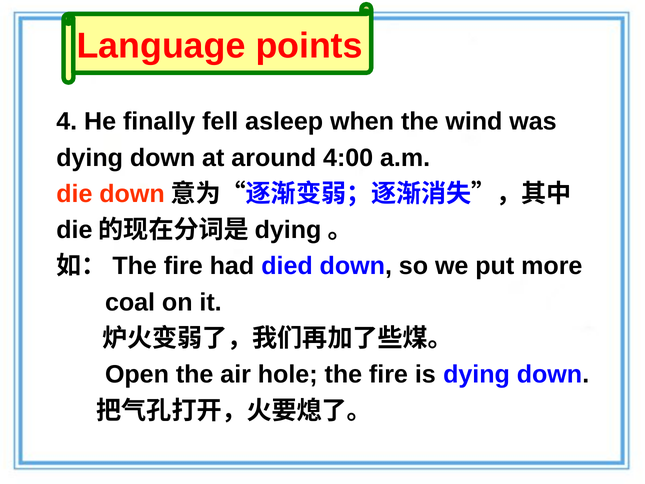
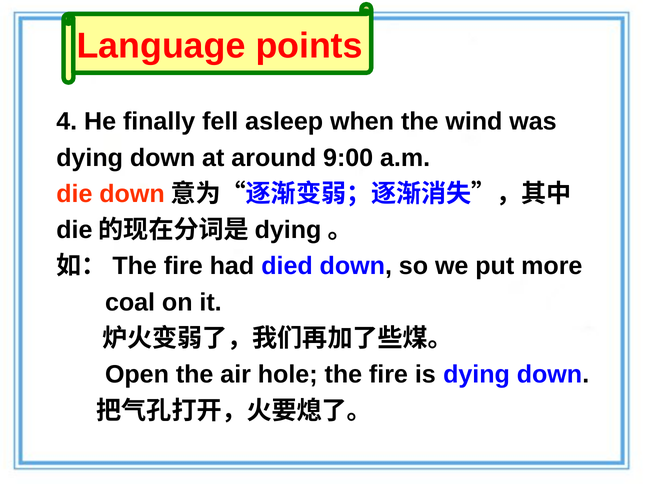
4:00: 4:00 -> 9:00
